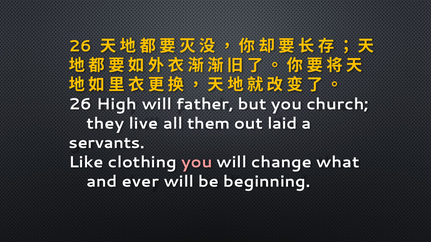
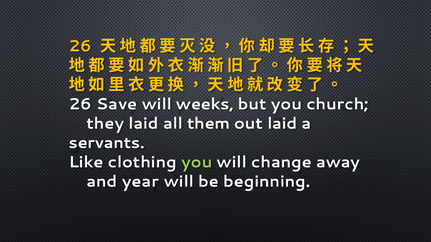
High: High -> Save
father: father -> weeks
they live: live -> laid
you at (197, 163) colour: pink -> light green
what: what -> away
ever: ever -> year
